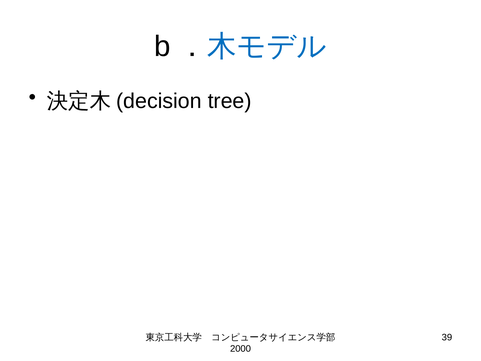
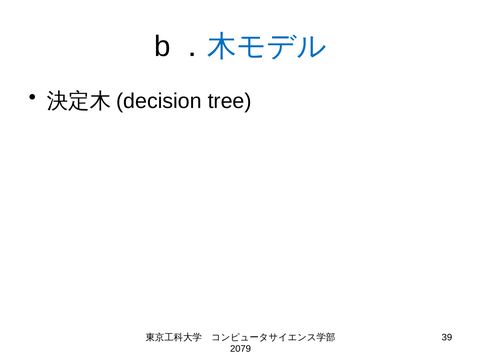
2000: 2000 -> 2079
